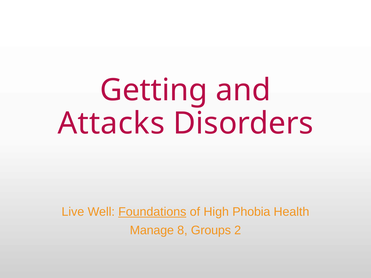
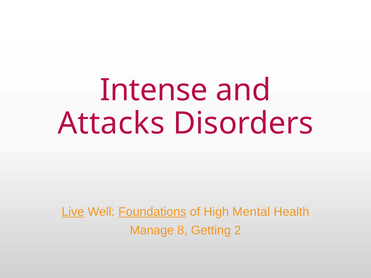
Getting: Getting -> Intense
Live underline: none -> present
Phobia: Phobia -> Mental
Groups: Groups -> Getting
